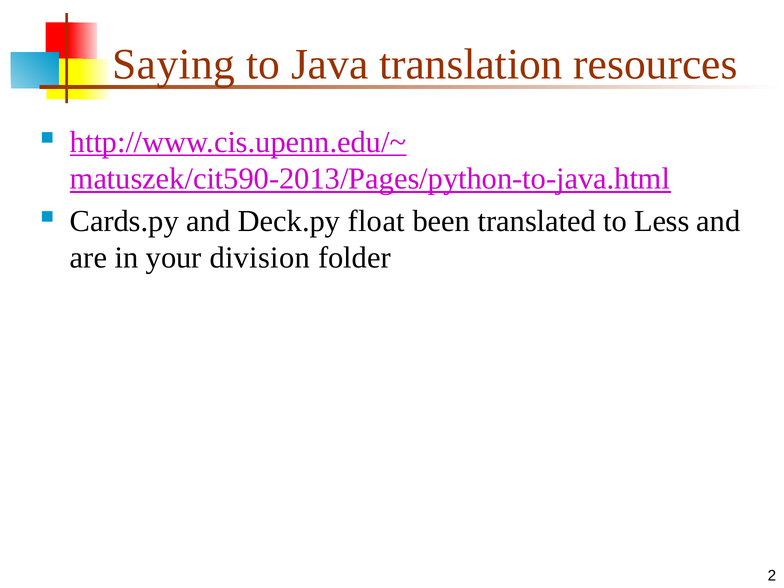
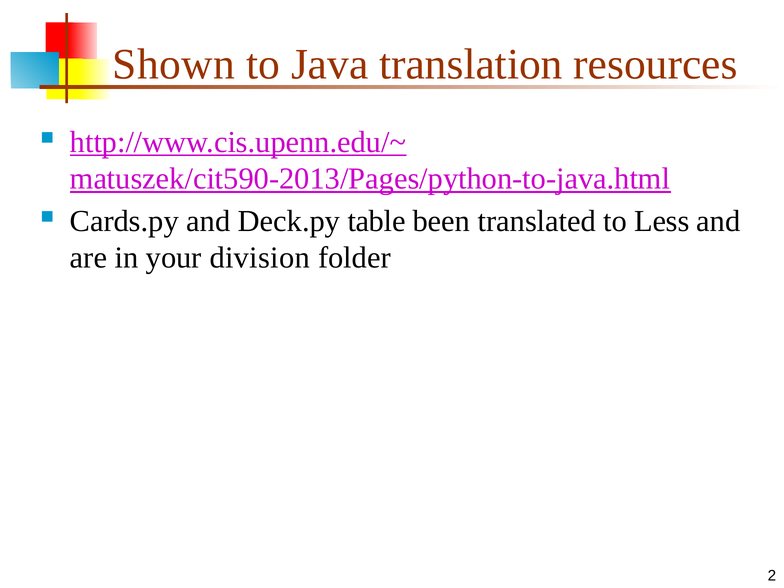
Saying: Saying -> Shown
float: float -> table
